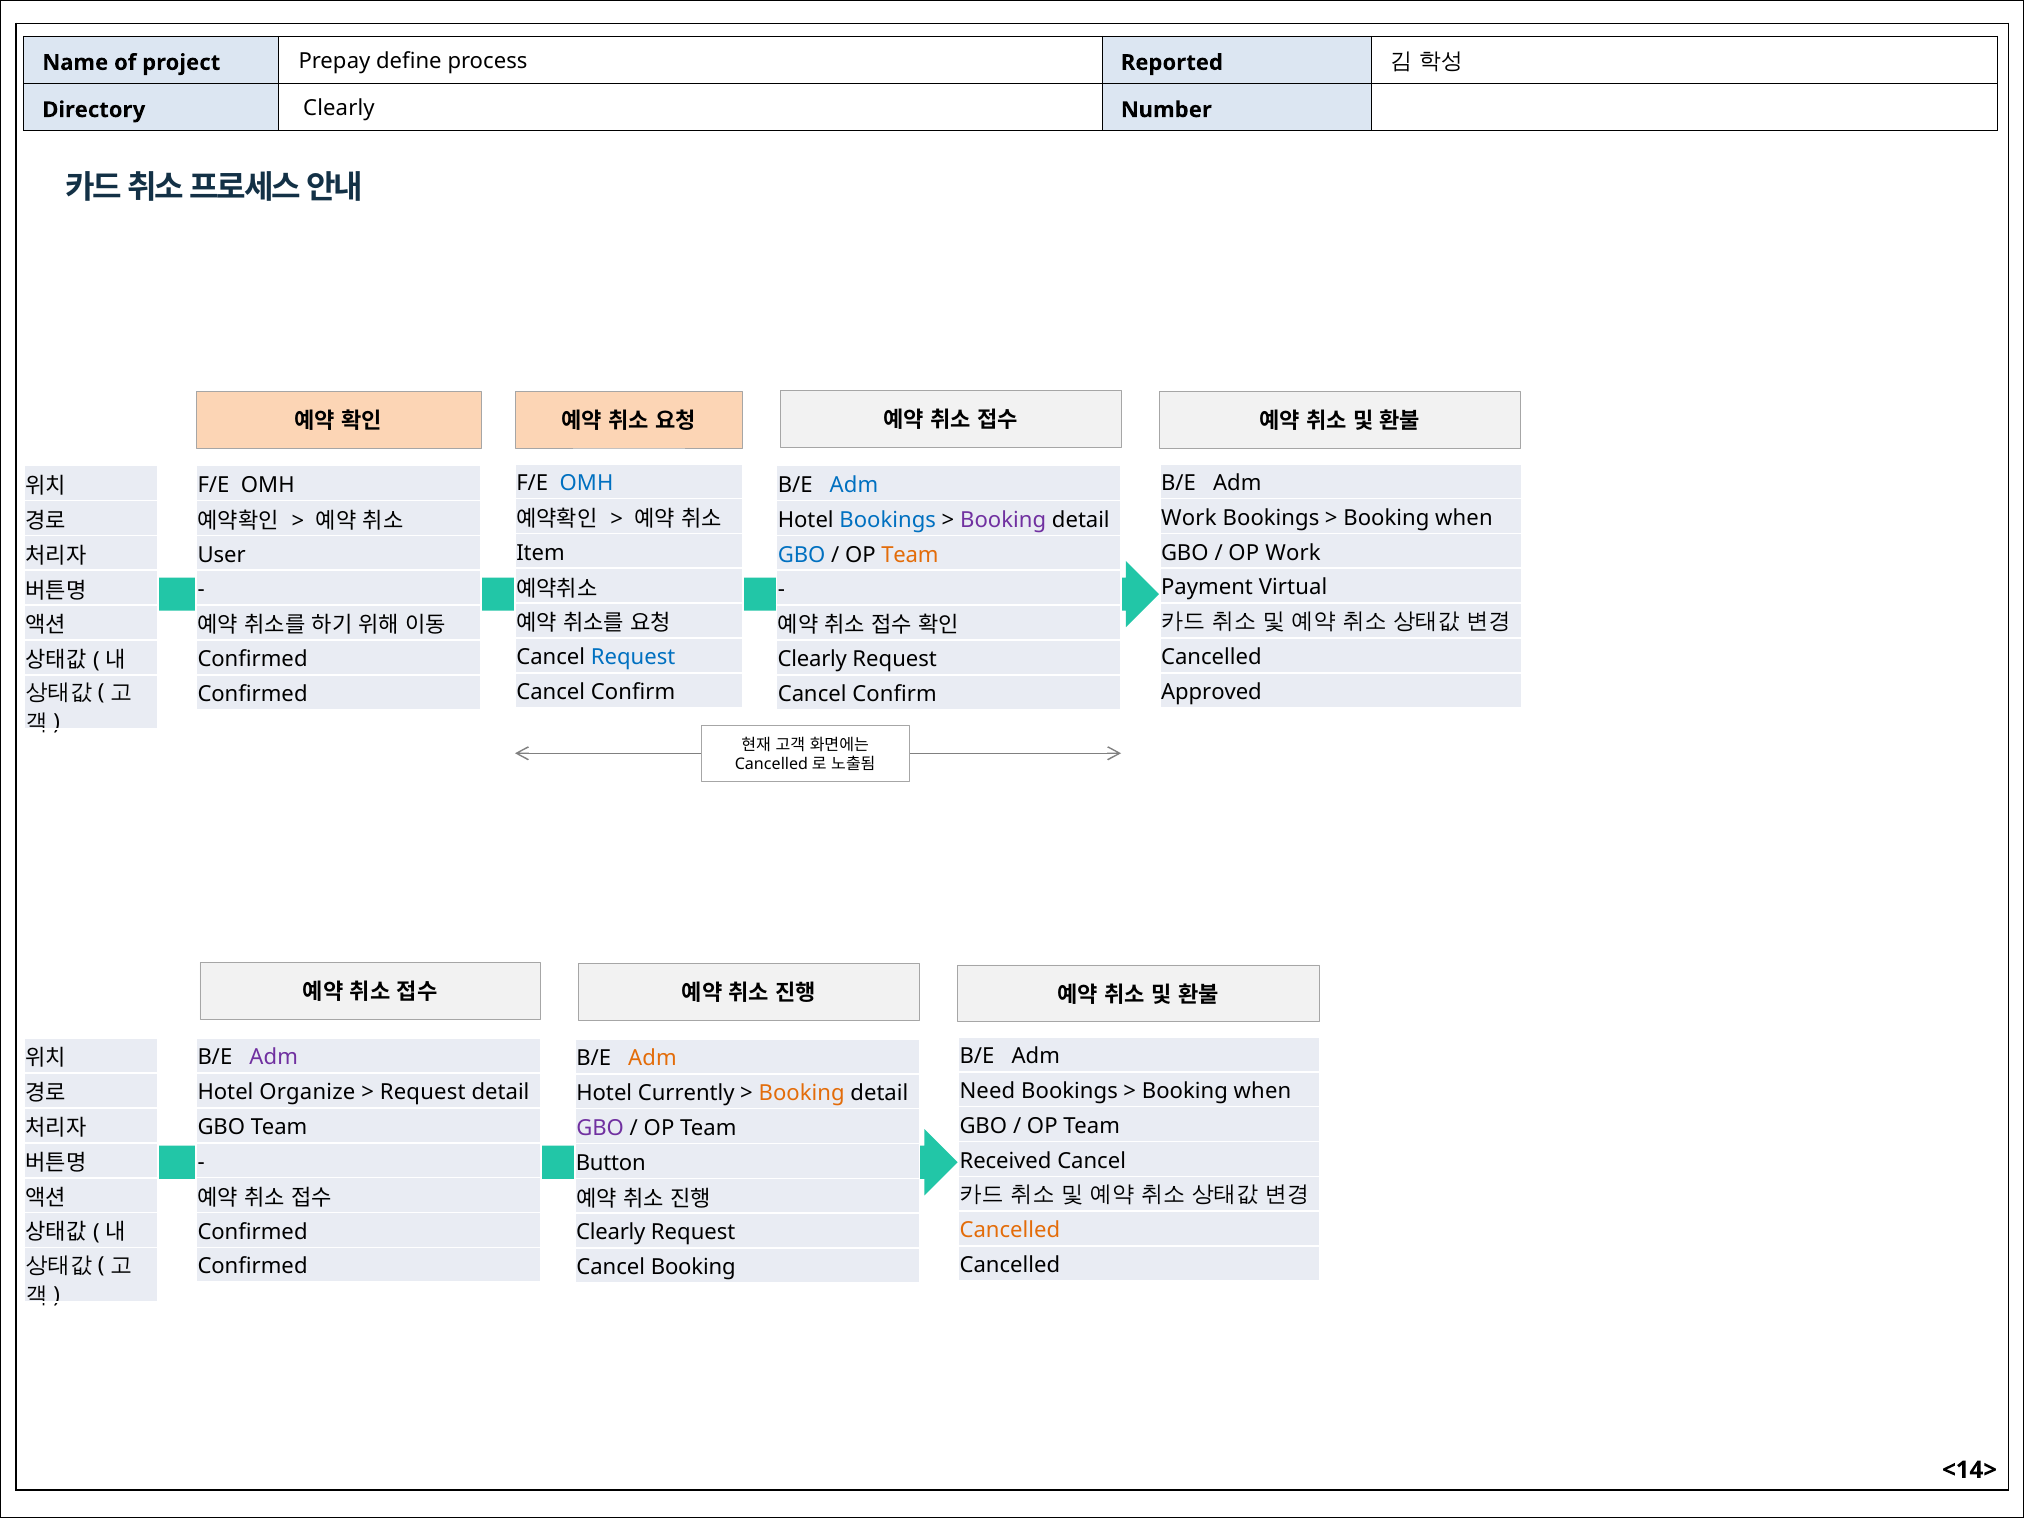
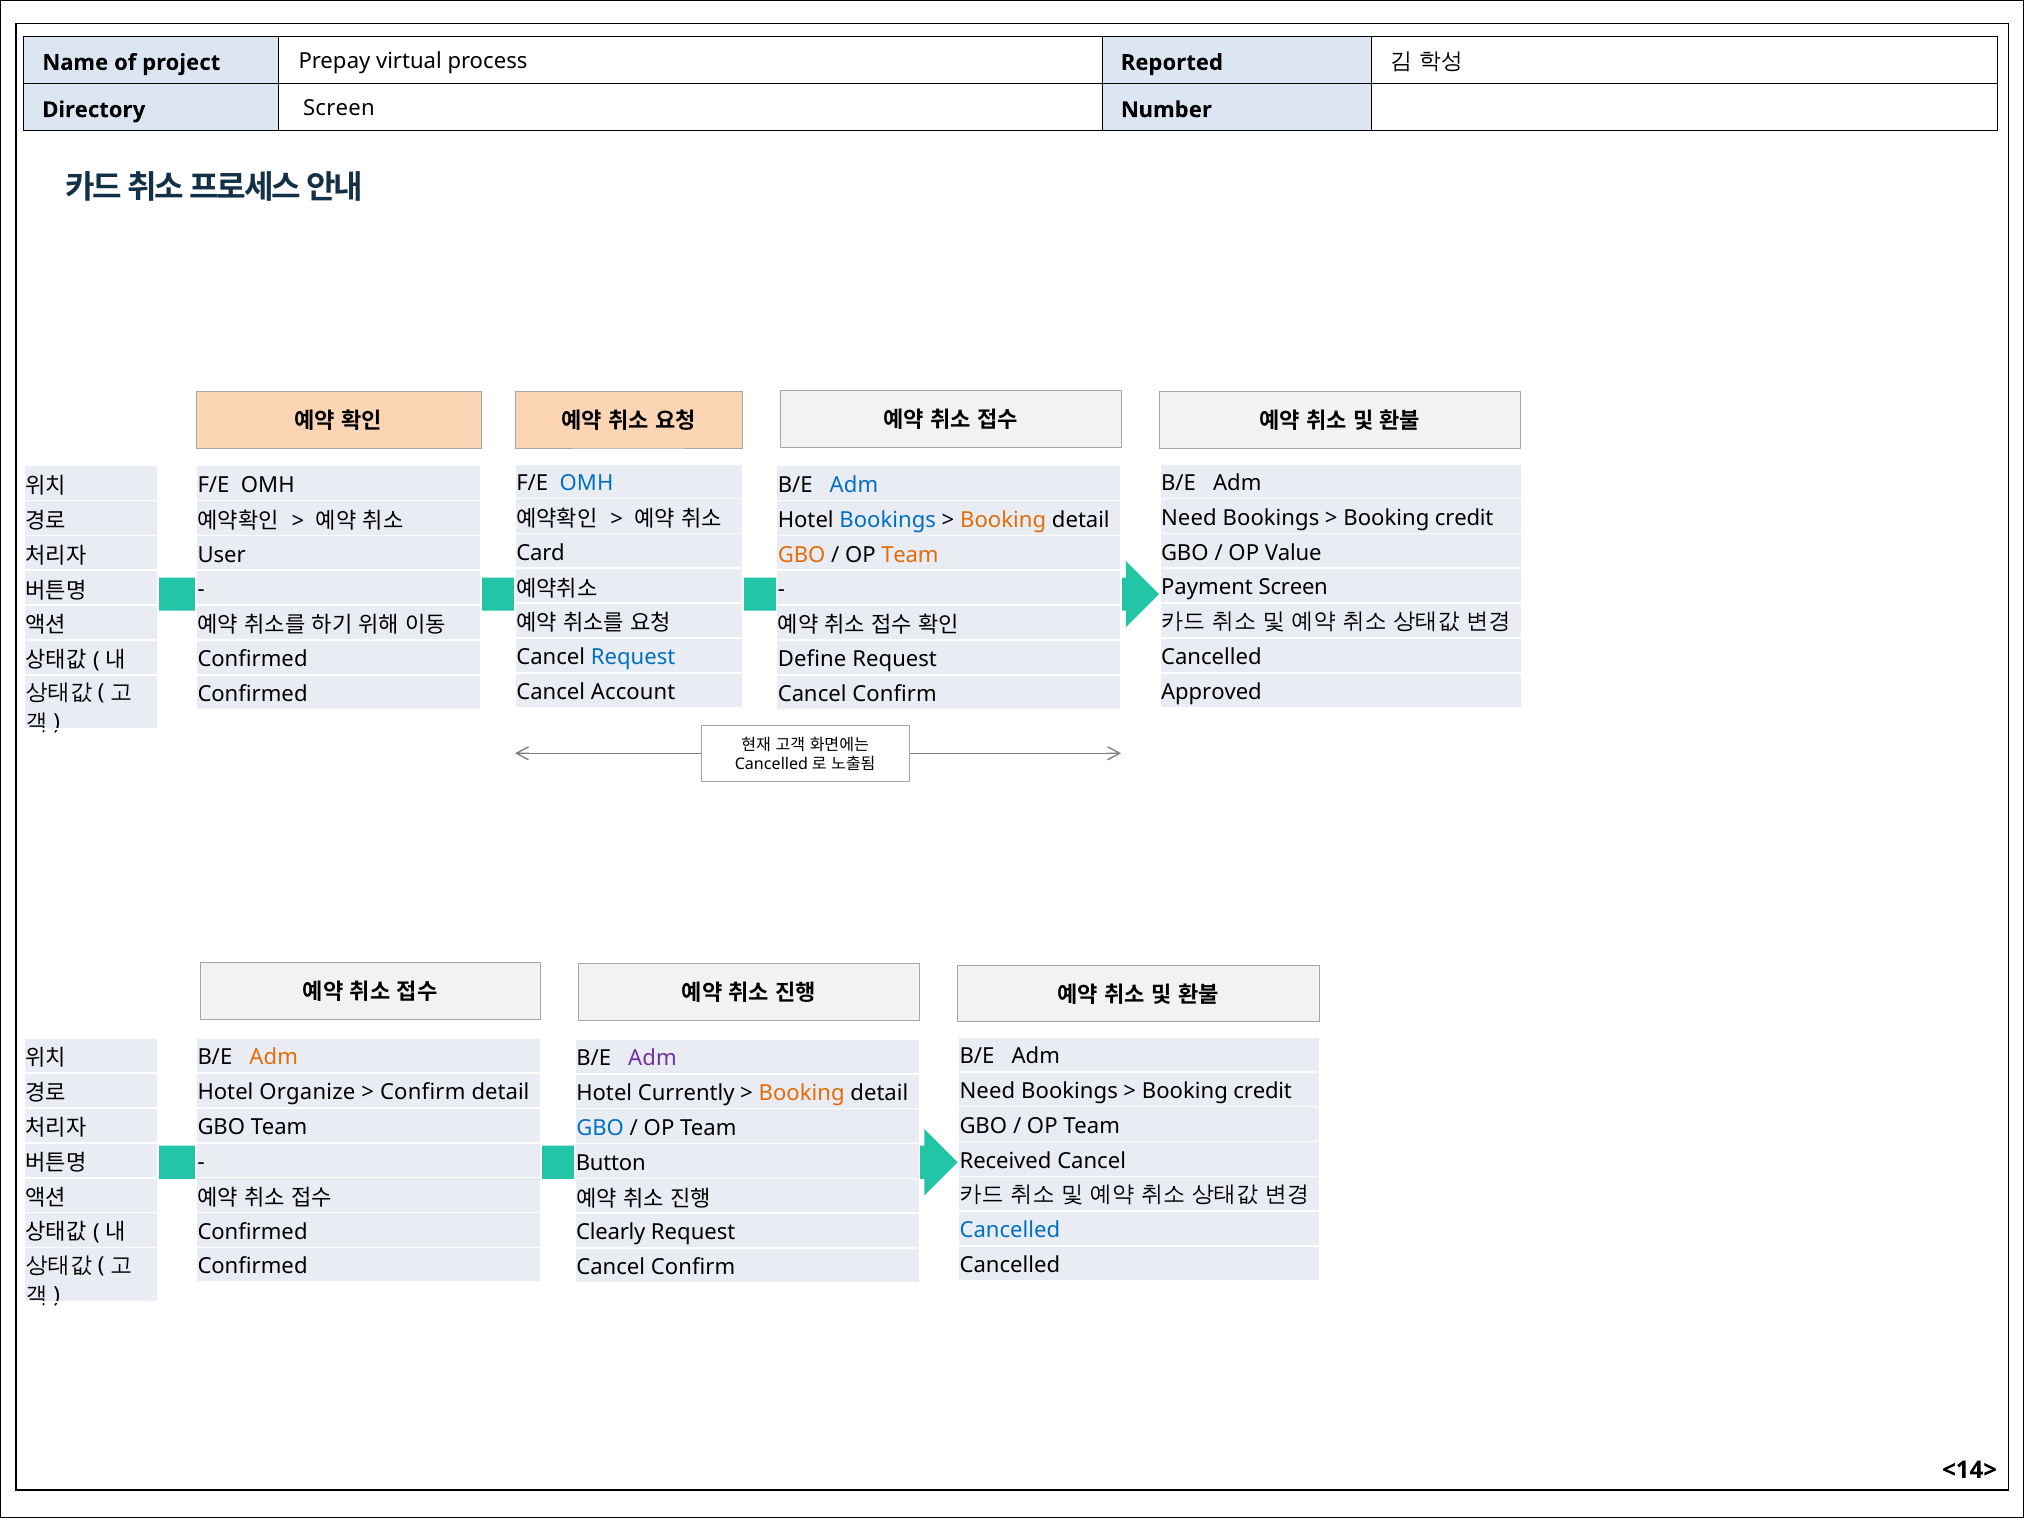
define: define -> virtual
Clearly at (339, 109): Clearly -> Screen
Work at (1189, 518): Work -> Need
when at (1464, 518): when -> credit
Booking at (1003, 520) colour: purple -> orange
Item: Item -> Card
OP Work: Work -> Value
GBO at (802, 555) colour: blue -> orange
Payment Virtual: Virtual -> Screen
Clearly at (812, 659): Clearly -> Define
Confirm at (633, 692): Confirm -> Account
Adm at (274, 1057) colour: purple -> orange
Adm at (652, 1058) colour: orange -> purple
when at (1262, 1091): when -> credit
Request at (423, 1092): Request -> Confirm
GBO at (600, 1128) colour: purple -> blue
Cancelled at (1010, 1231) colour: orange -> blue
Booking at (693, 1267): Booking -> Confirm
